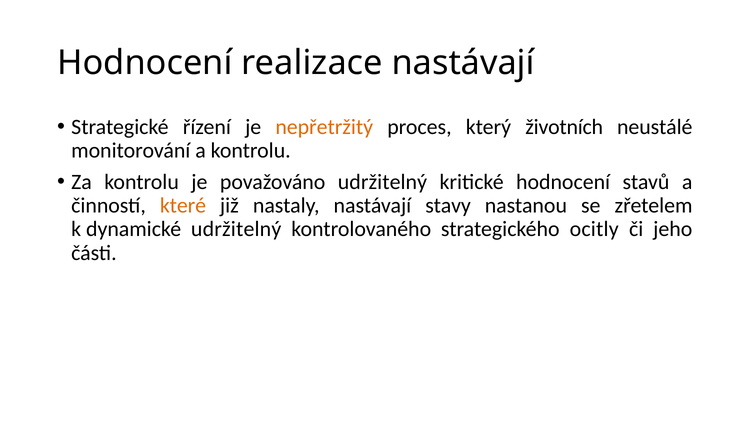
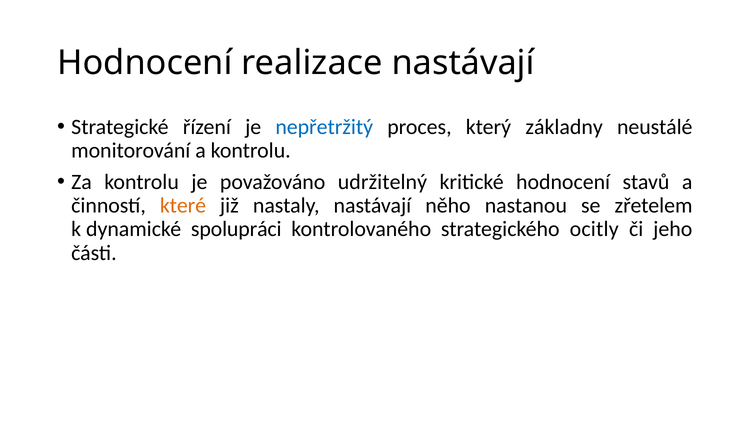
nepřetržitý colour: orange -> blue
životních: životních -> základny
stavy: stavy -> něho
dynamické udržitelný: udržitelný -> spolupráci
